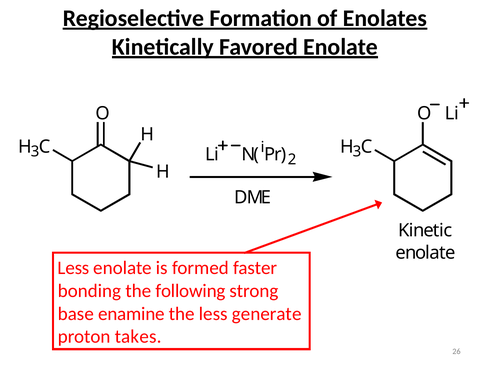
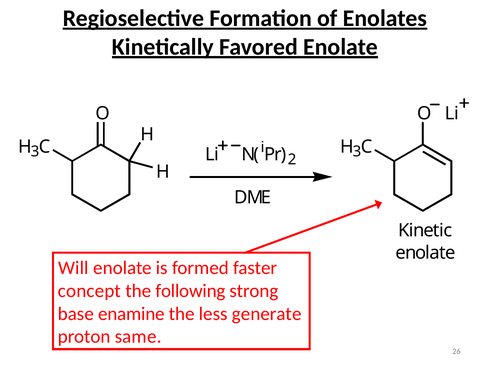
Less at (74, 268): Less -> Will
bonding: bonding -> concept
takes: takes -> same
